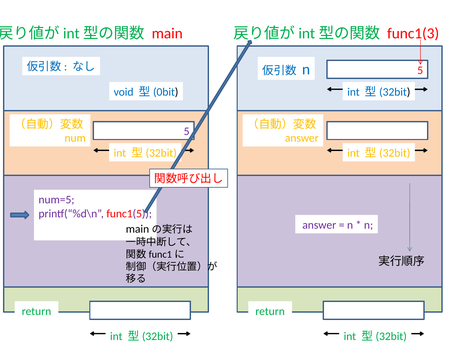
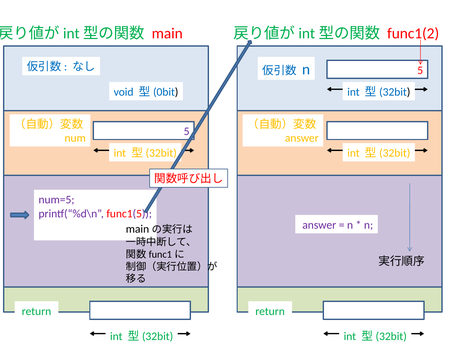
func1(3: func1(3 -> func1(2
